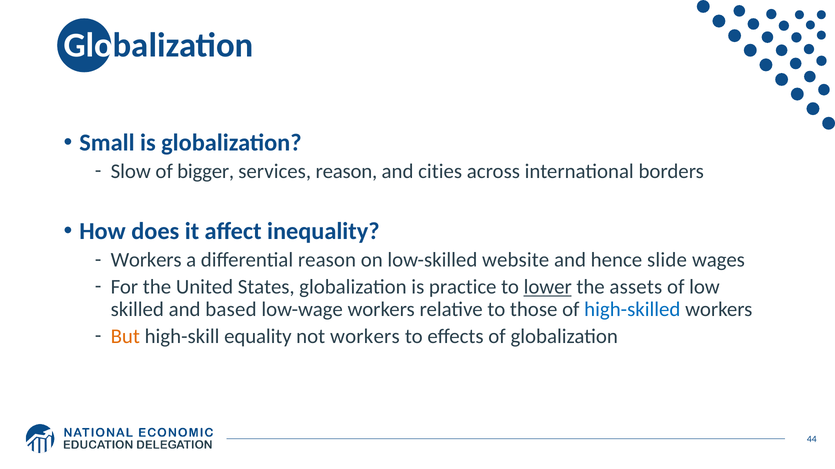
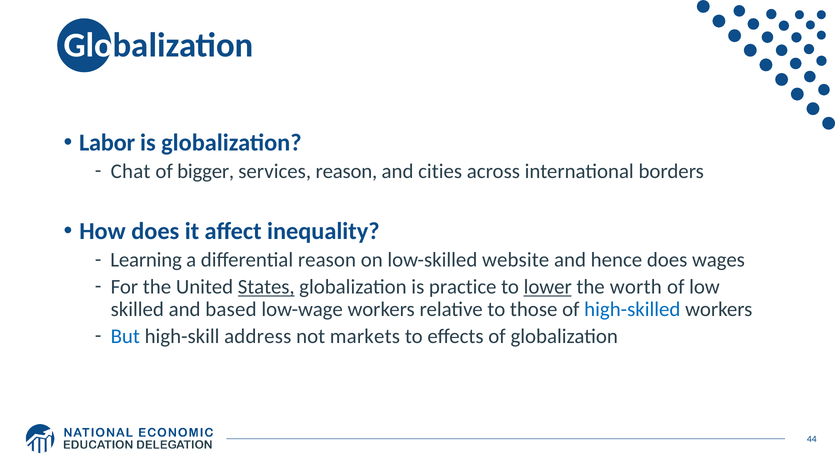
Small: Small -> Labor
Slow: Slow -> Chat
Workers at (146, 260): Workers -> Learning
hence slide: slide -> does
States underline: none -> present
assets: assets -> worth
But colour: orange -> blue
equality: equality -> address
not workers: workers -> markets
